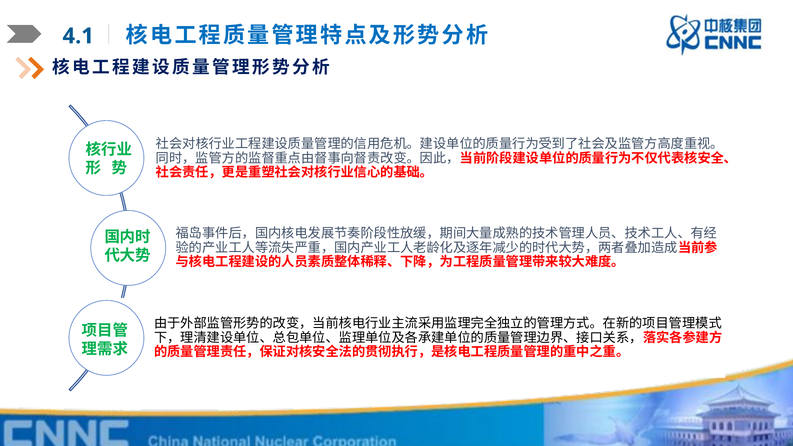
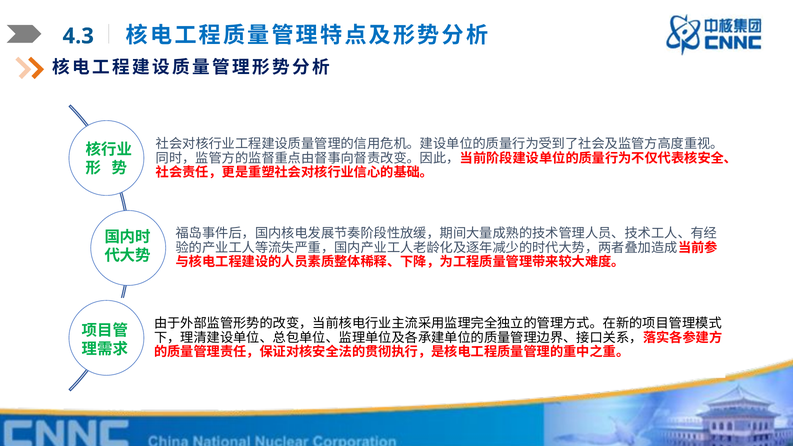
4.1: 4.1 -> 4.3
